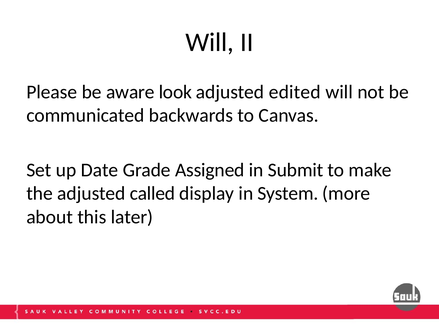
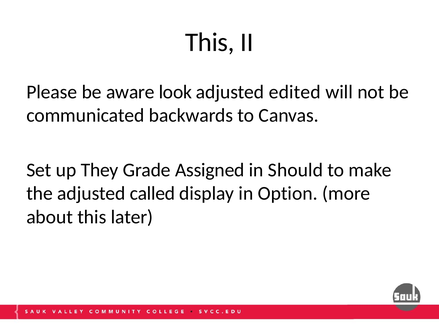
Will at (210, 42): Will -> This
Date: Date -> They
Submit: Submit -> Should
System: System -> Option
